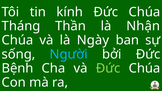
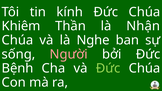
Tháng: Tháng -> Khiêm
Ngày: Ngày -> Nghe
Người colour: light blue -> pink
